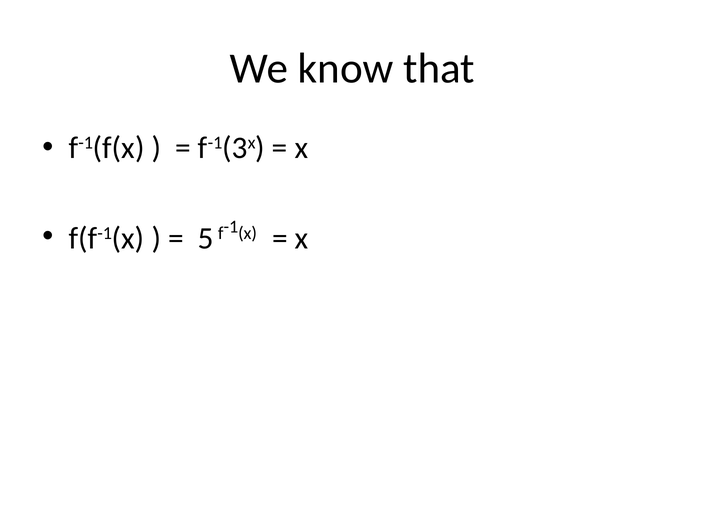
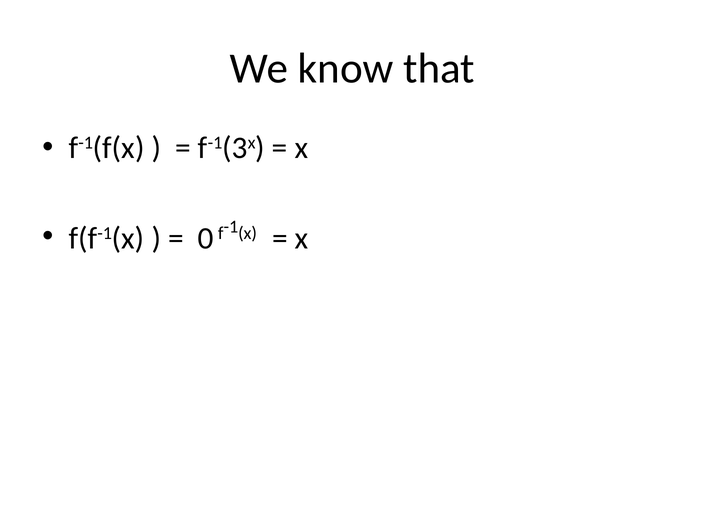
5: 5 -> 0
